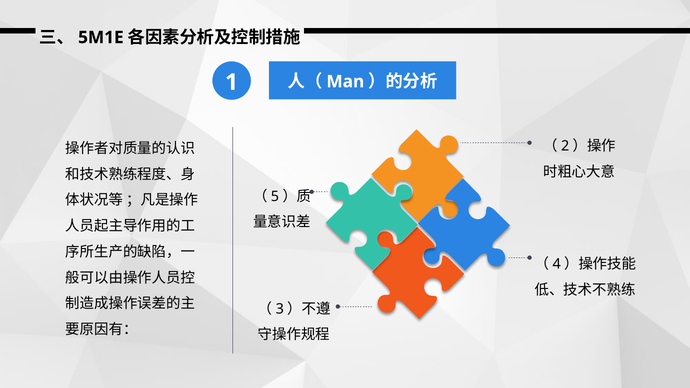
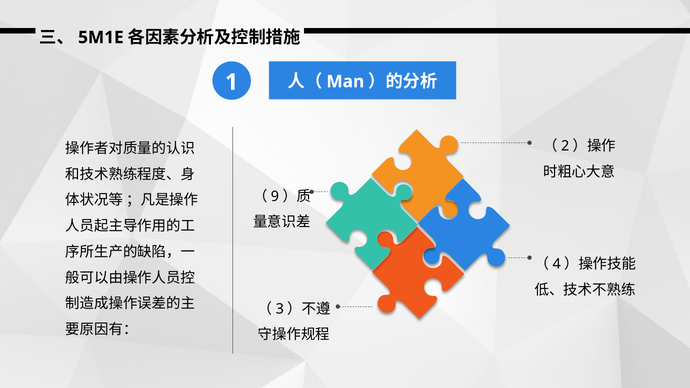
5: 5 -> 9
